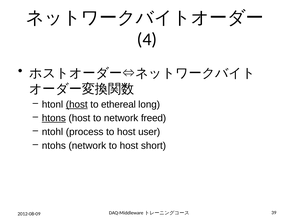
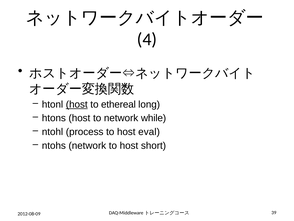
htons underline: present -> none
freed: freed -> while
user: user -> eval
